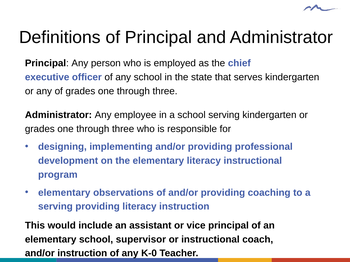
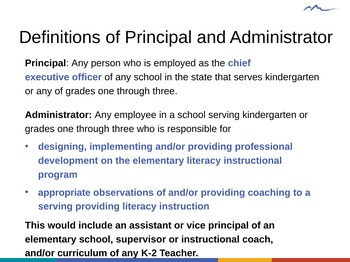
elementary at (64, 193): elementary -> appropriate
and/or instruction: instruction -> curriculum
K-0: K-0 -> K-2
